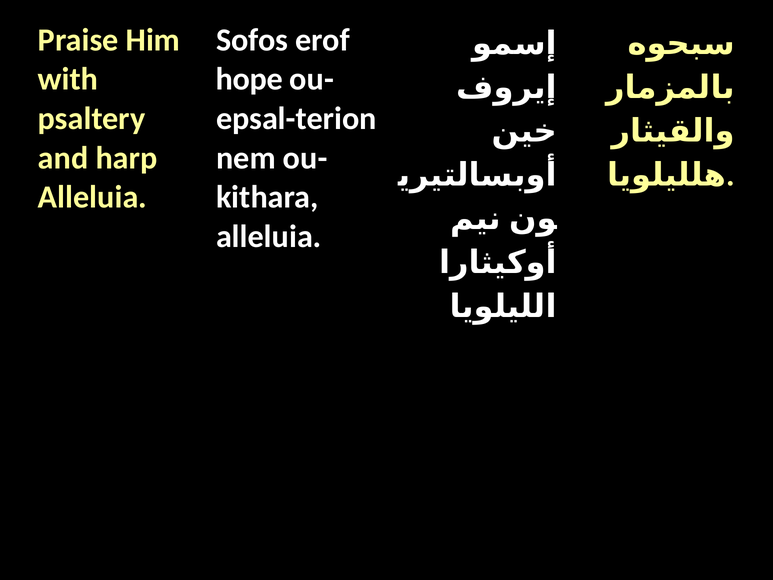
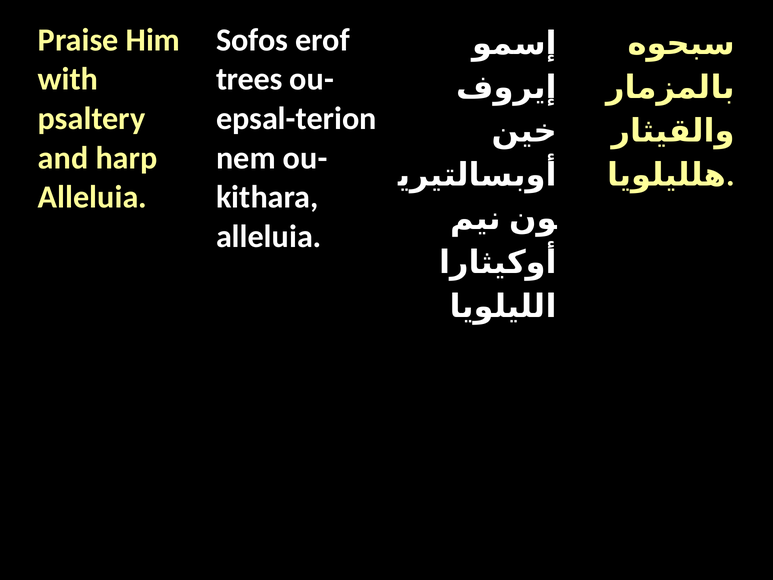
hope: hope -> trees
